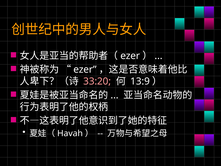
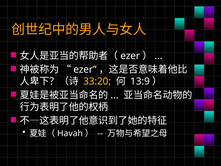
33:20 colour: pink -> yellow
